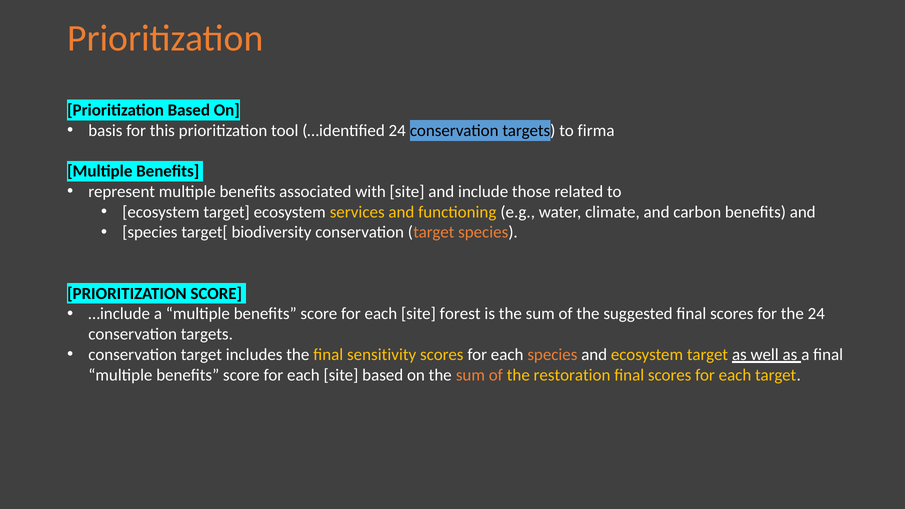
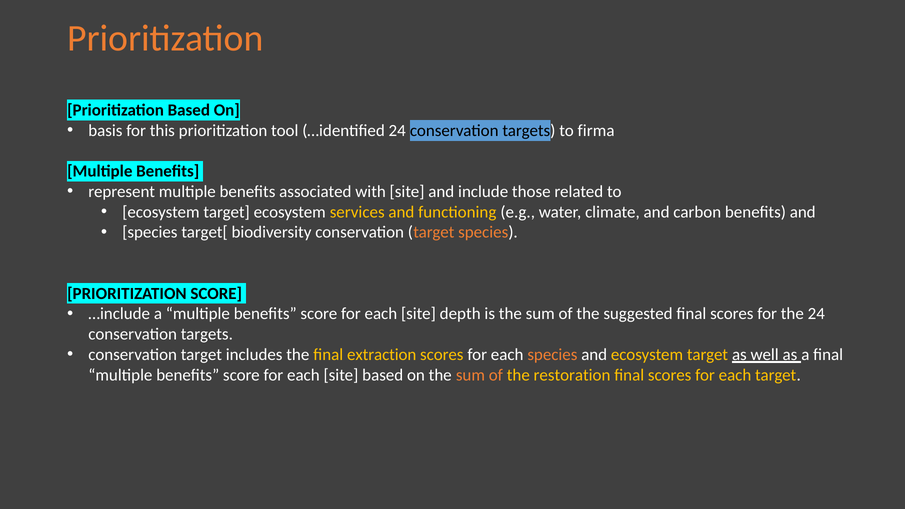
forest: forest -> depth
sensitivity: sensitivity -> extraction
